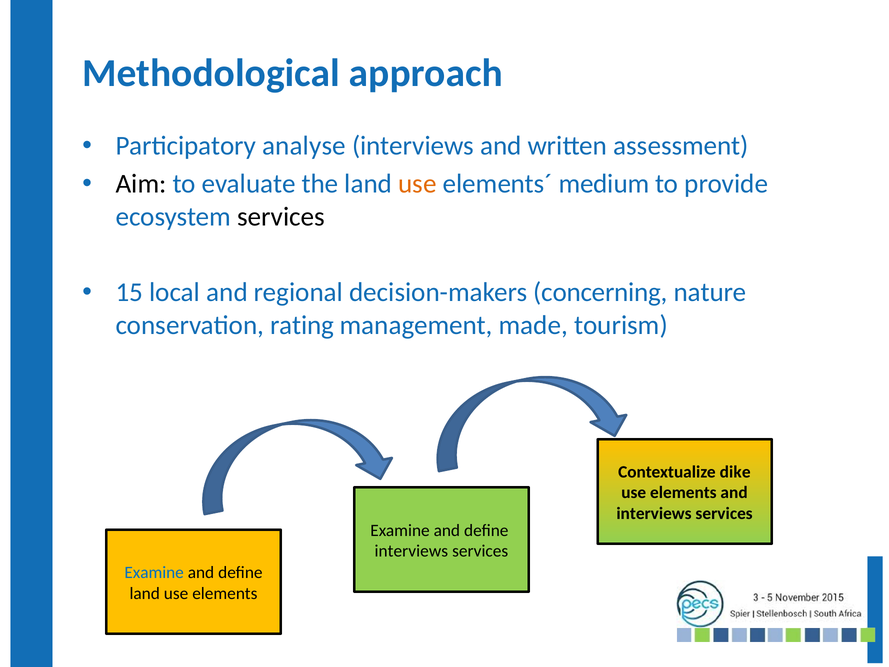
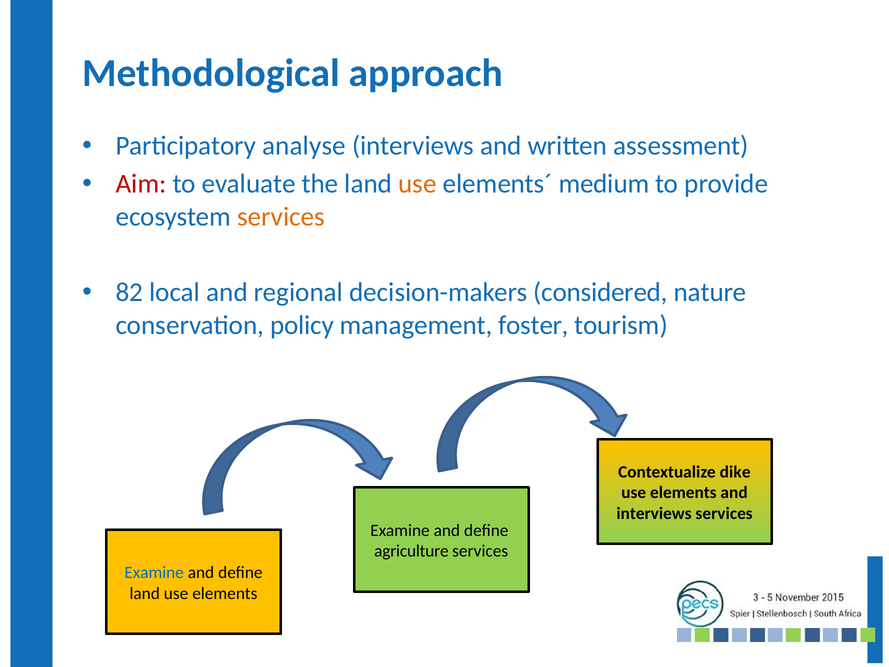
Aim colour: black -> red
services at (281, 216) colour: black -> orange
15: 15 -> 82
concerning: concerning -> considered
rating: rating -> policy
made: made -> foster
interviews at (411, 551): interviews -> agriculture
